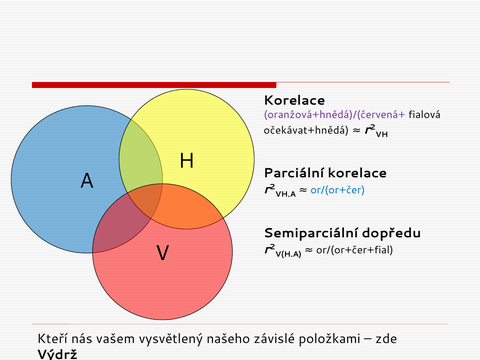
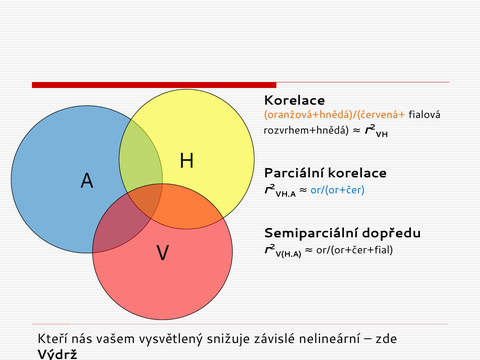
oranžová+hnědá)/(červená+ colour: purple -> orange
očekávat+hnědá: očekávat+hnědá -> rozvrhem+hnědá
našeho: našeho -> snižuje
položkami: položkami -> nelineární
